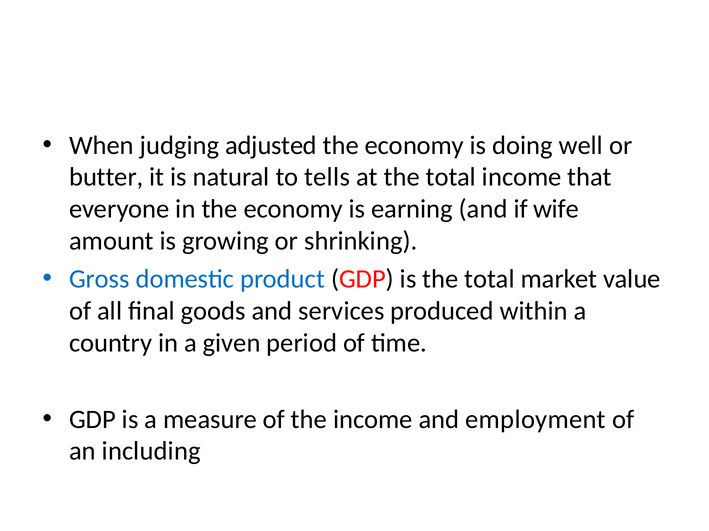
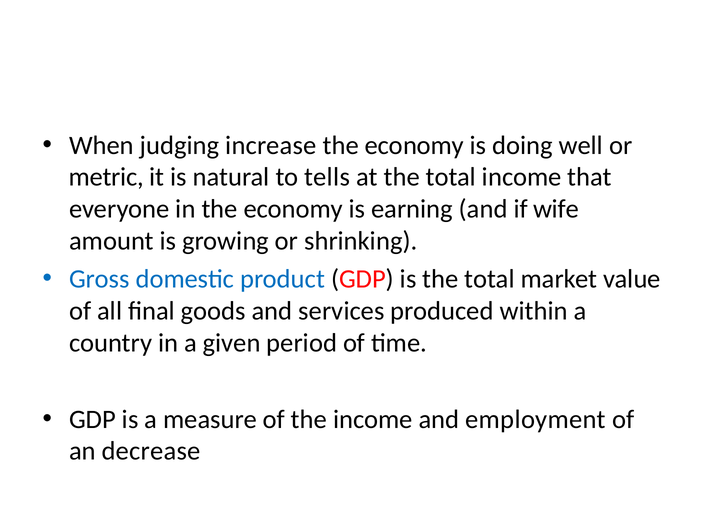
adjusted: adjusted -> increase
butter: butter -> metric
including: including -> decrease
